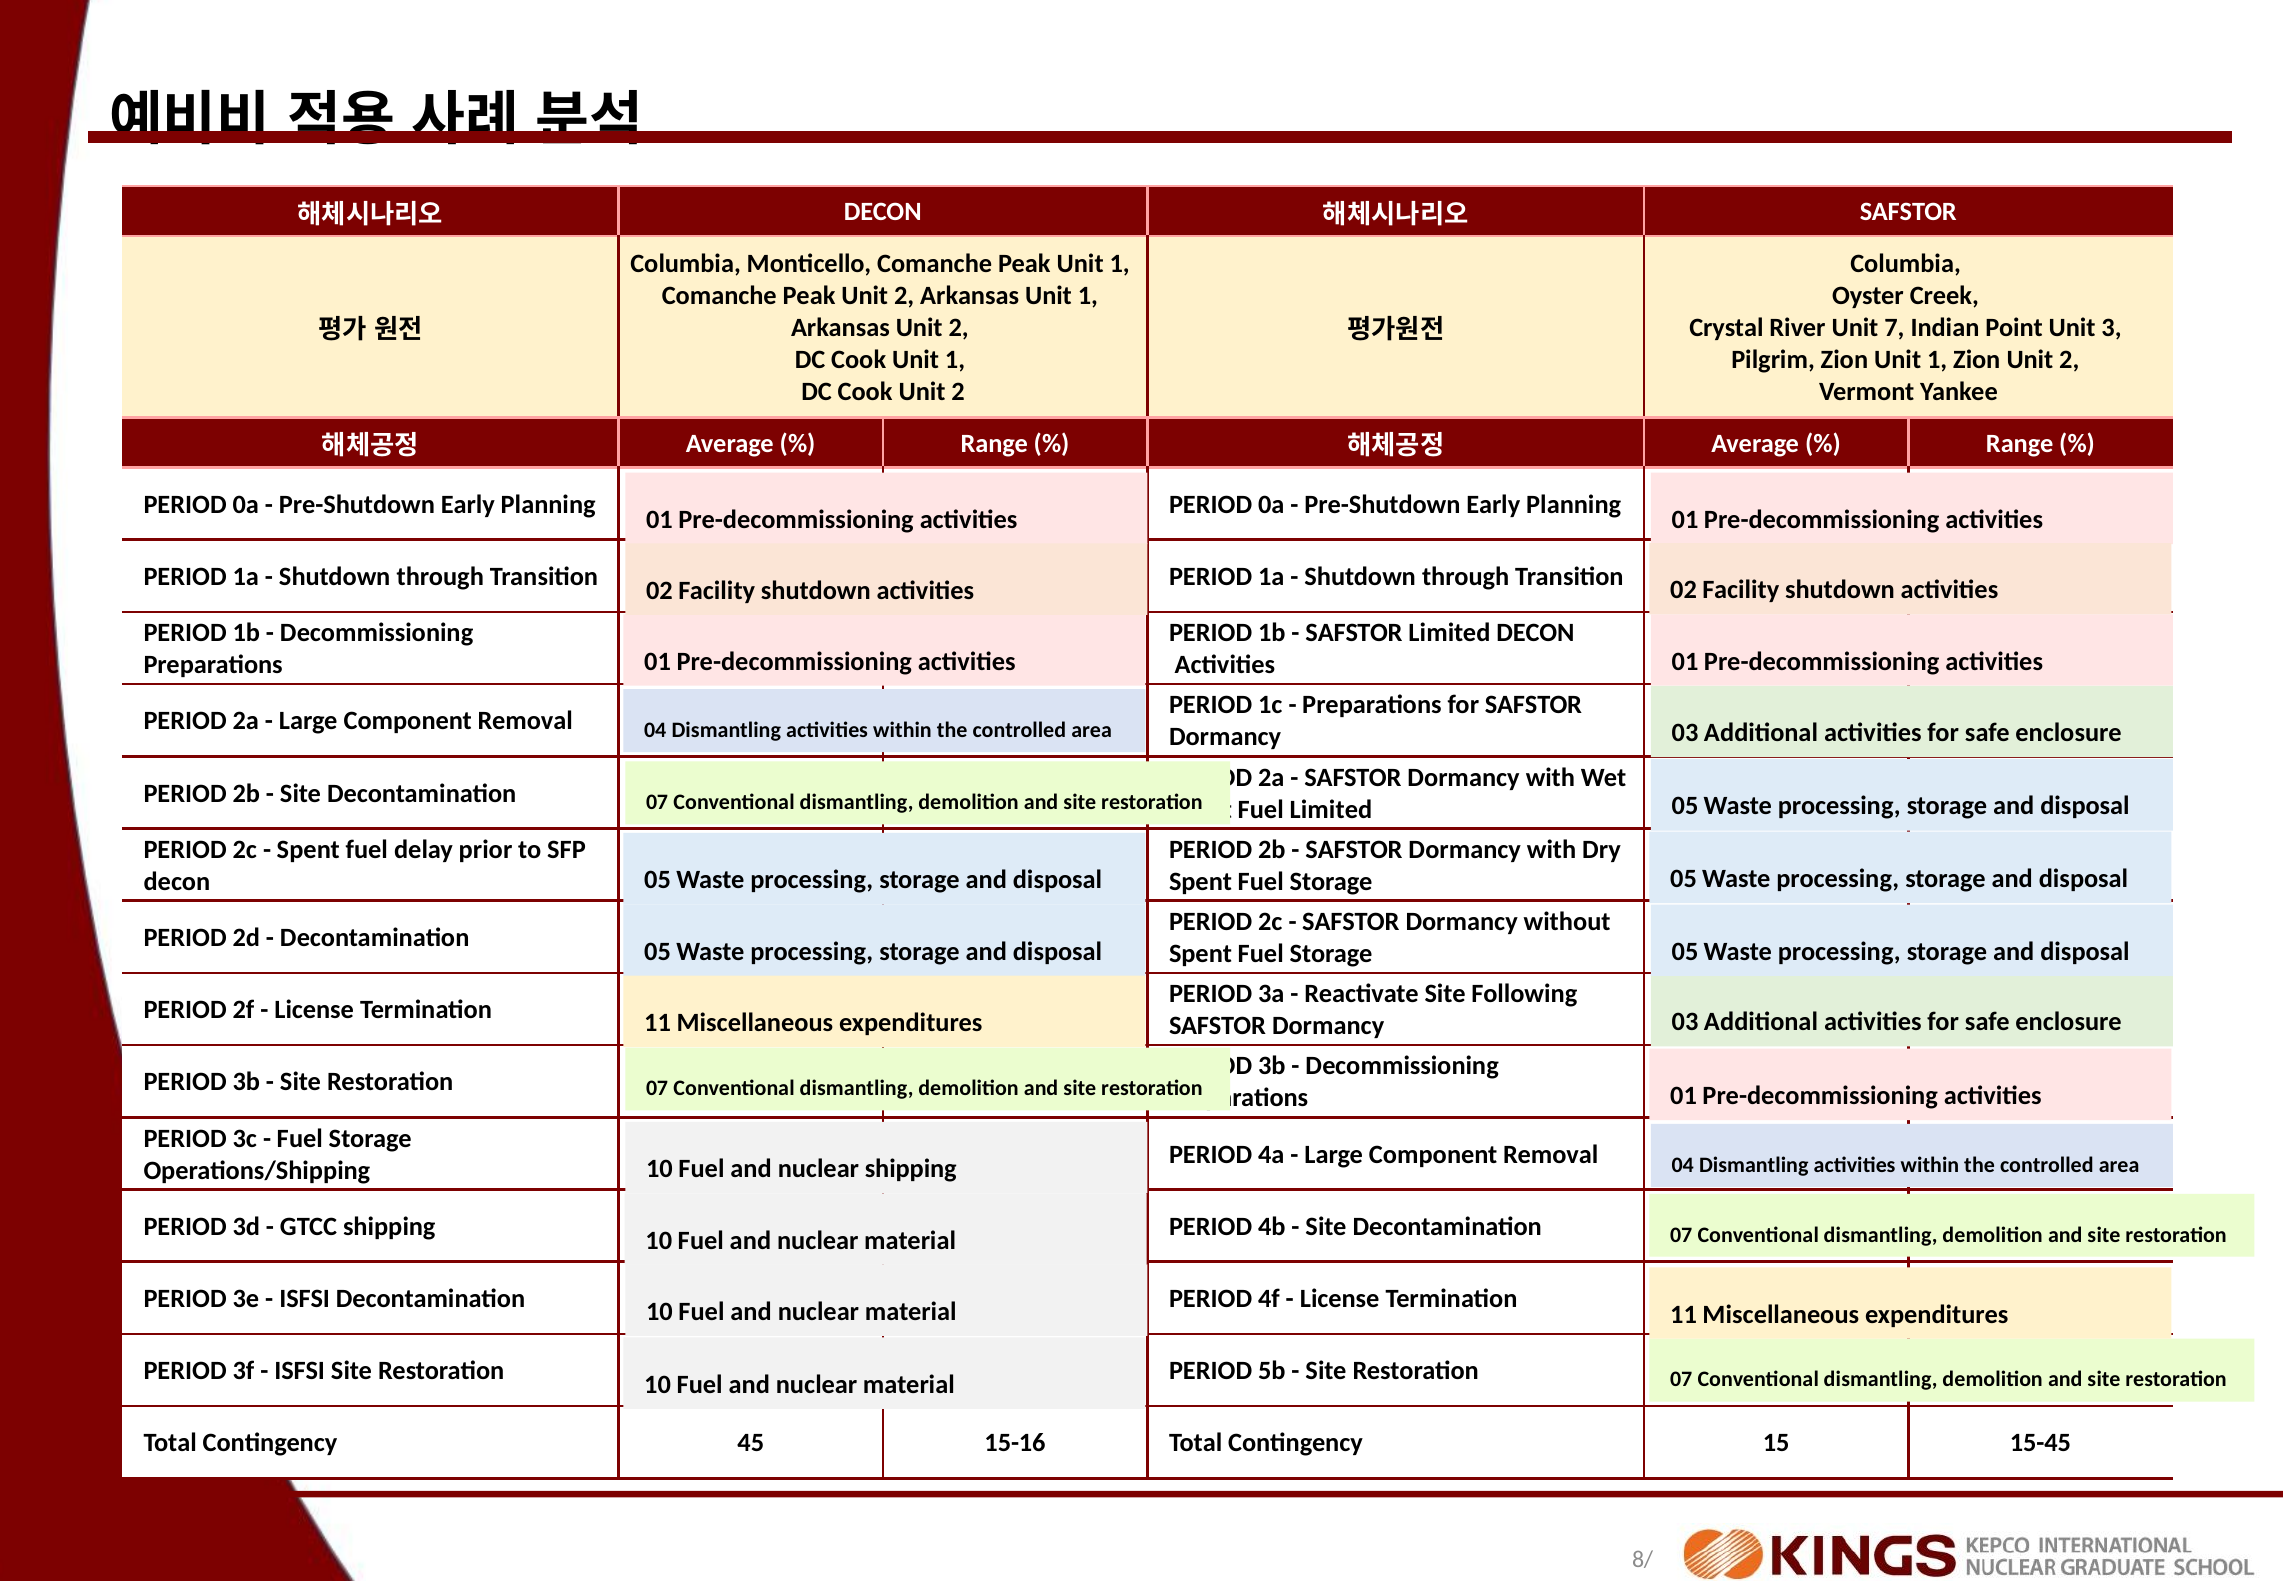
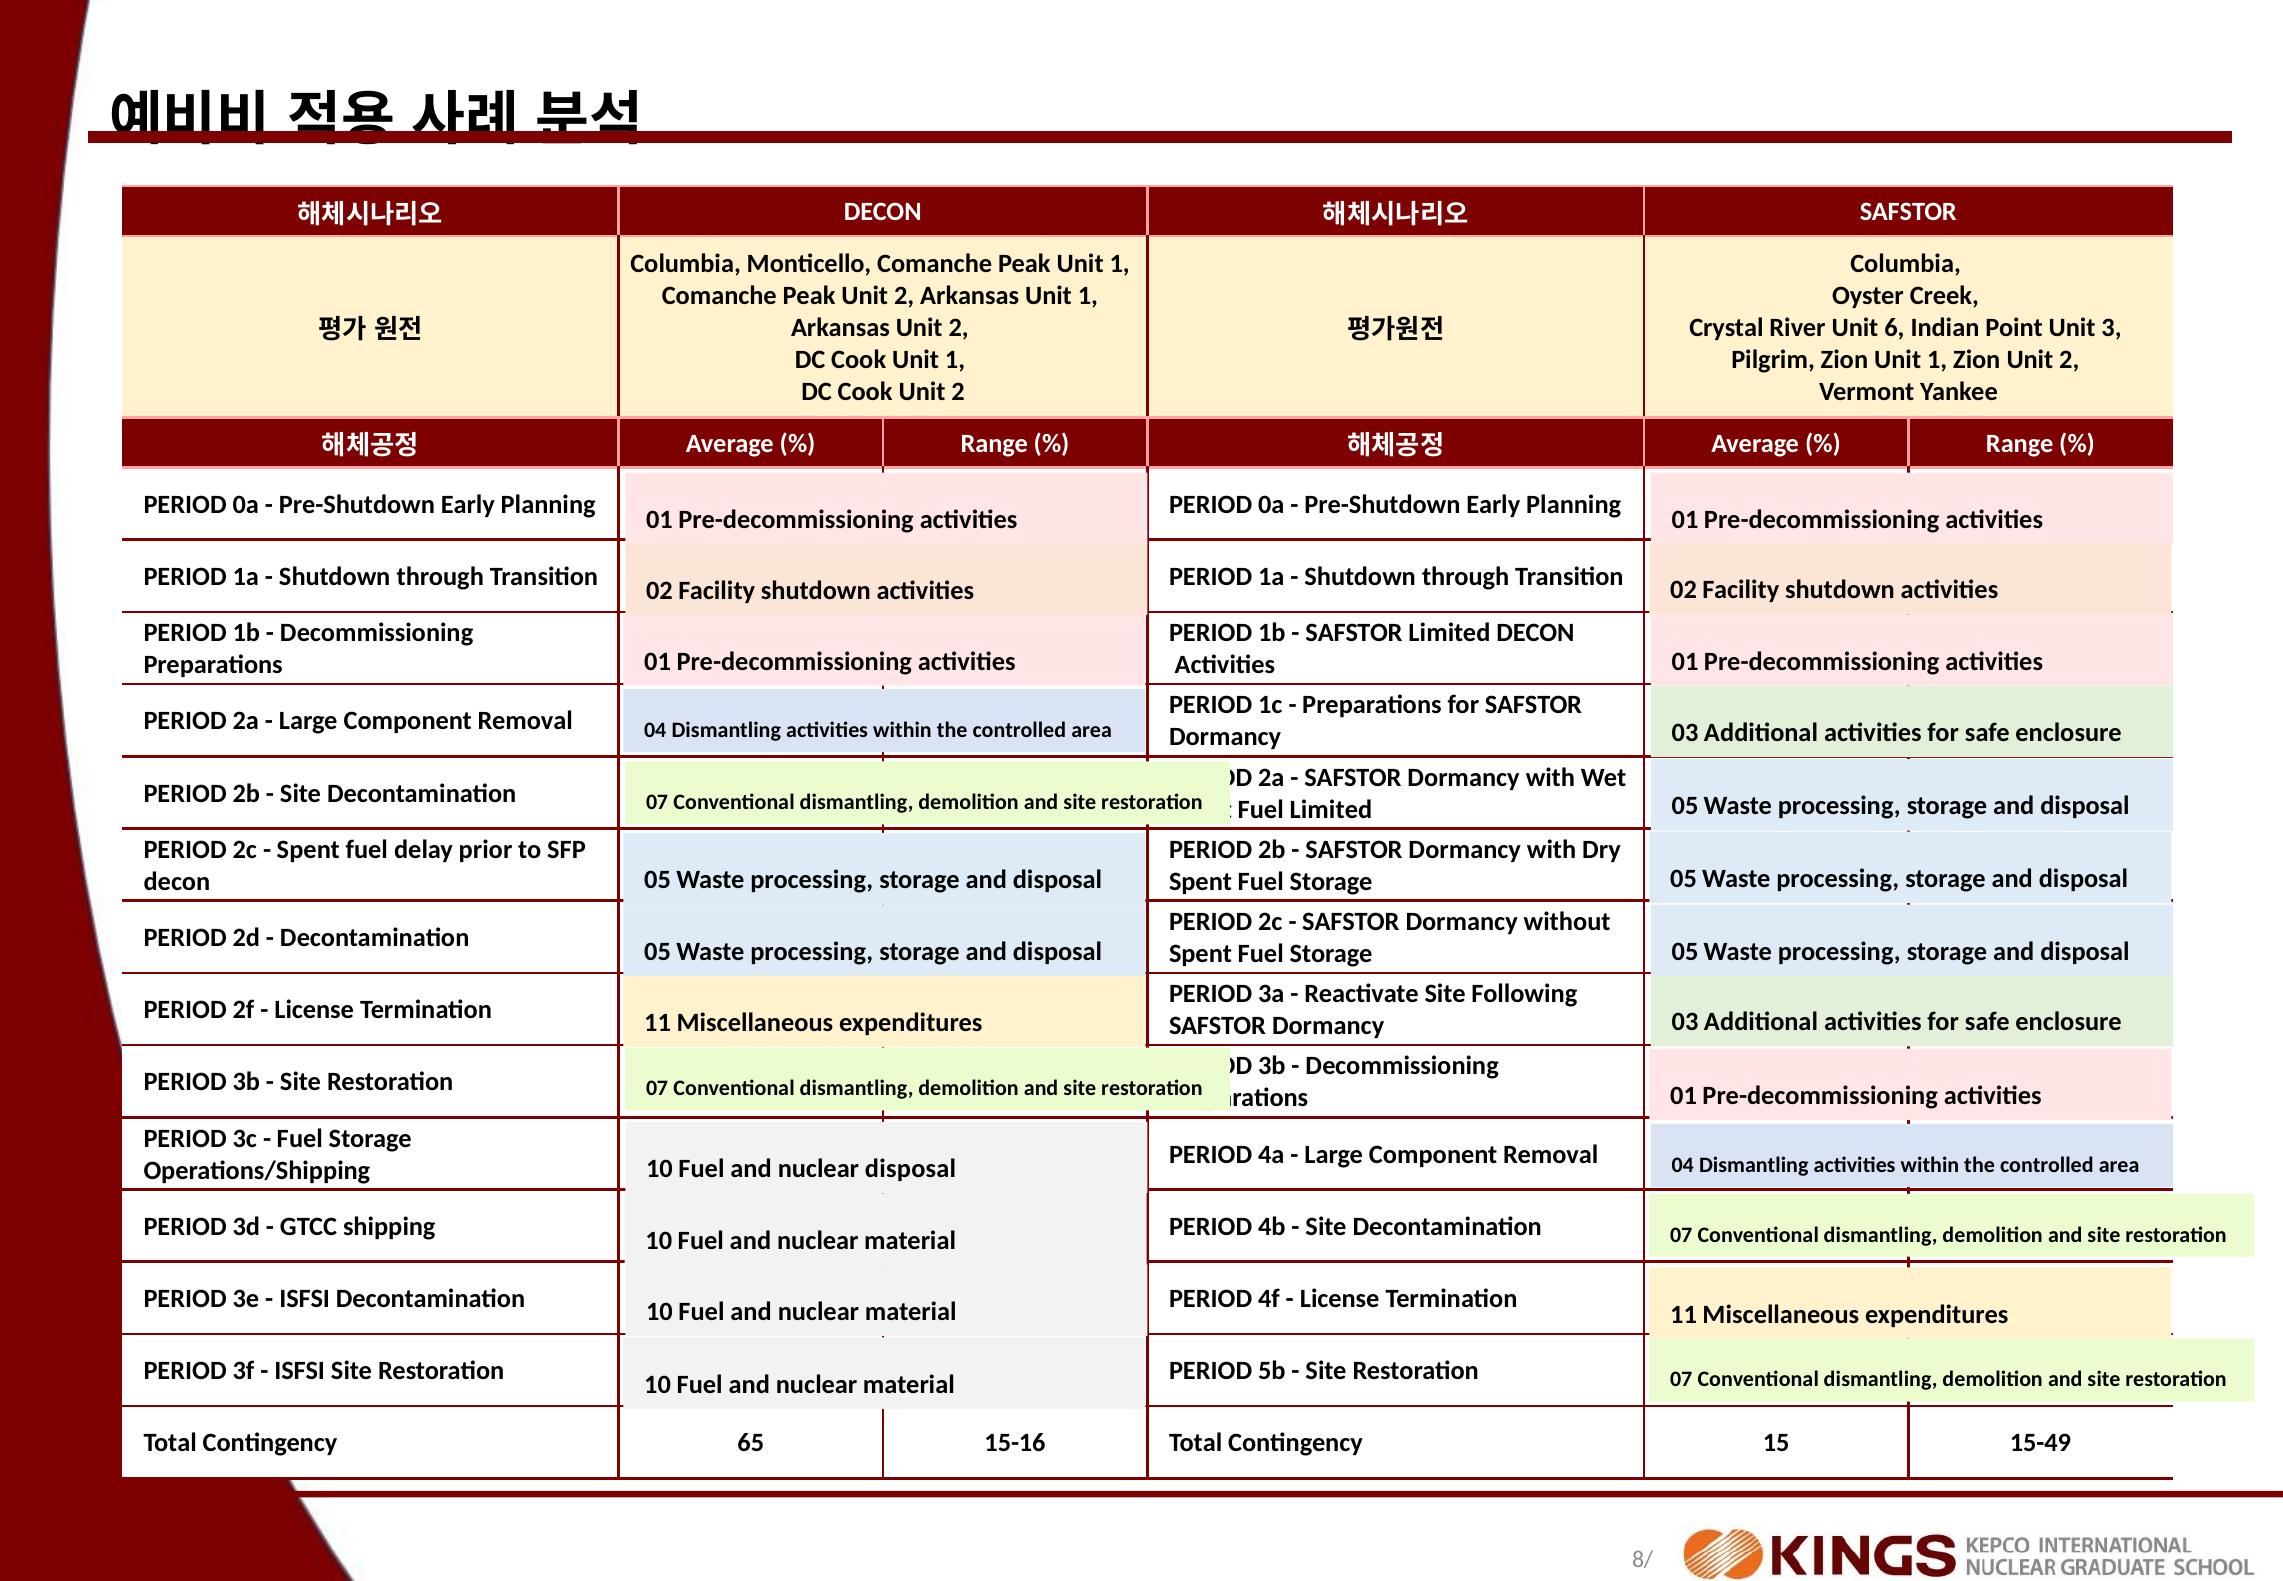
7: 7 -> 6
nuclear shipping: shipping -> disposal
45: 45 -> 65
15-45: 15-45 -> 15-49
